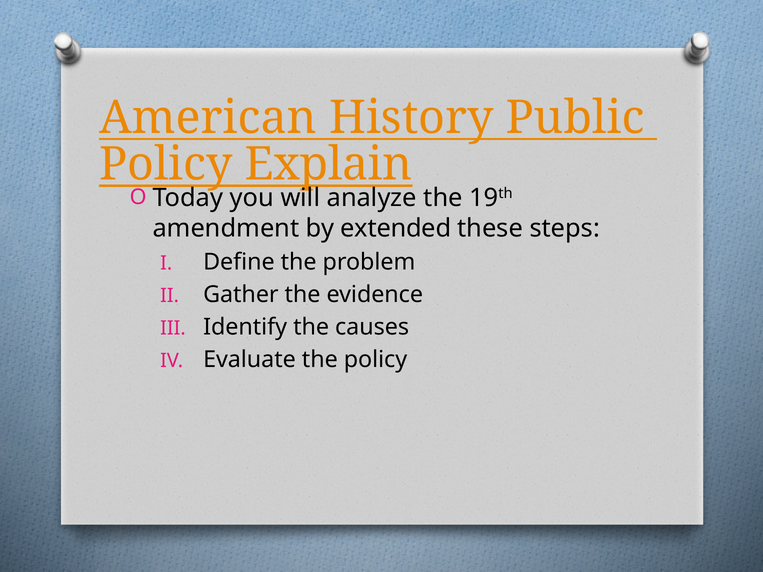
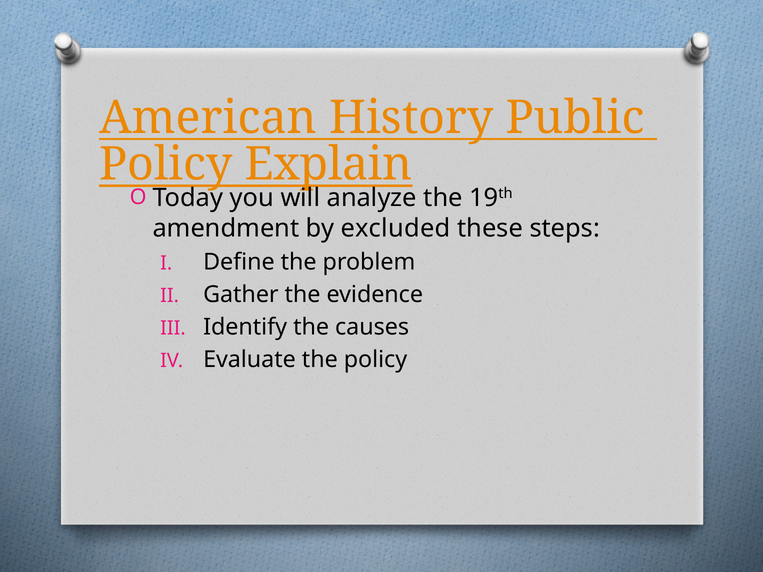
extended: extended -> excluded
